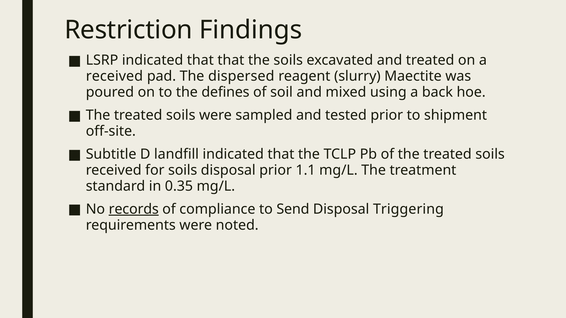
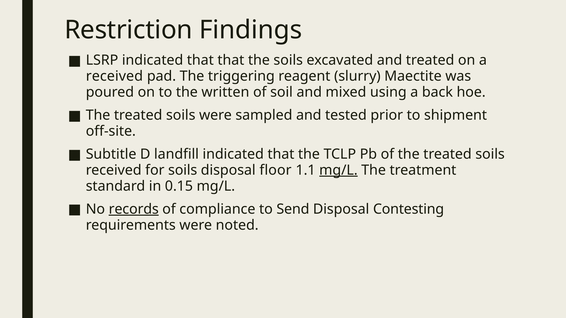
dispersed: dispersed -> triggering
defines: defines -> written
disposal prior: prior -> floor
mg/L at (338, 170) underline: none -> present
0.35: 0.35 -> 0.15
Triggering: Triggering -> Contesting
